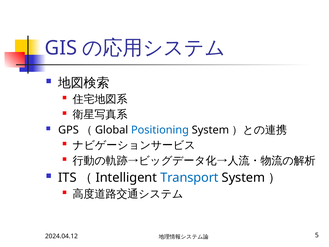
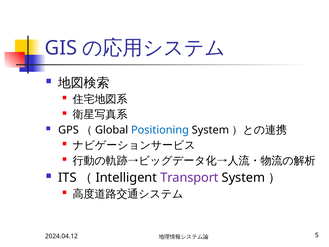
Transport colour: blue -> purple
